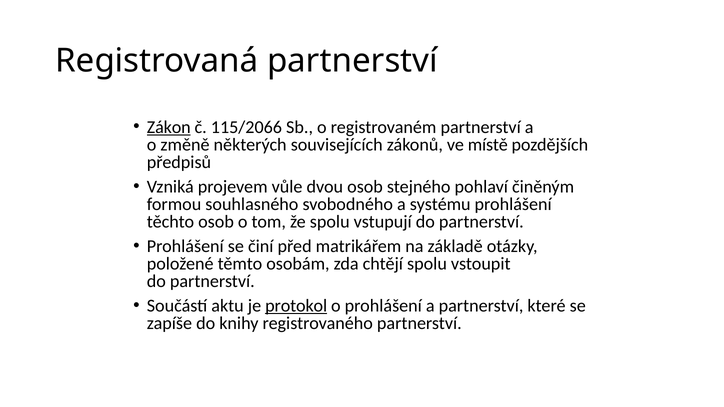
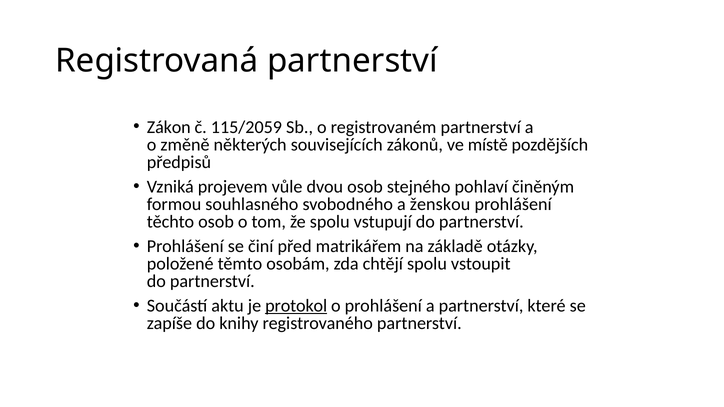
Zákon underline: present -> none
115/2066: 115/2066 -> 115/2059
systému: systému -> ženskou
